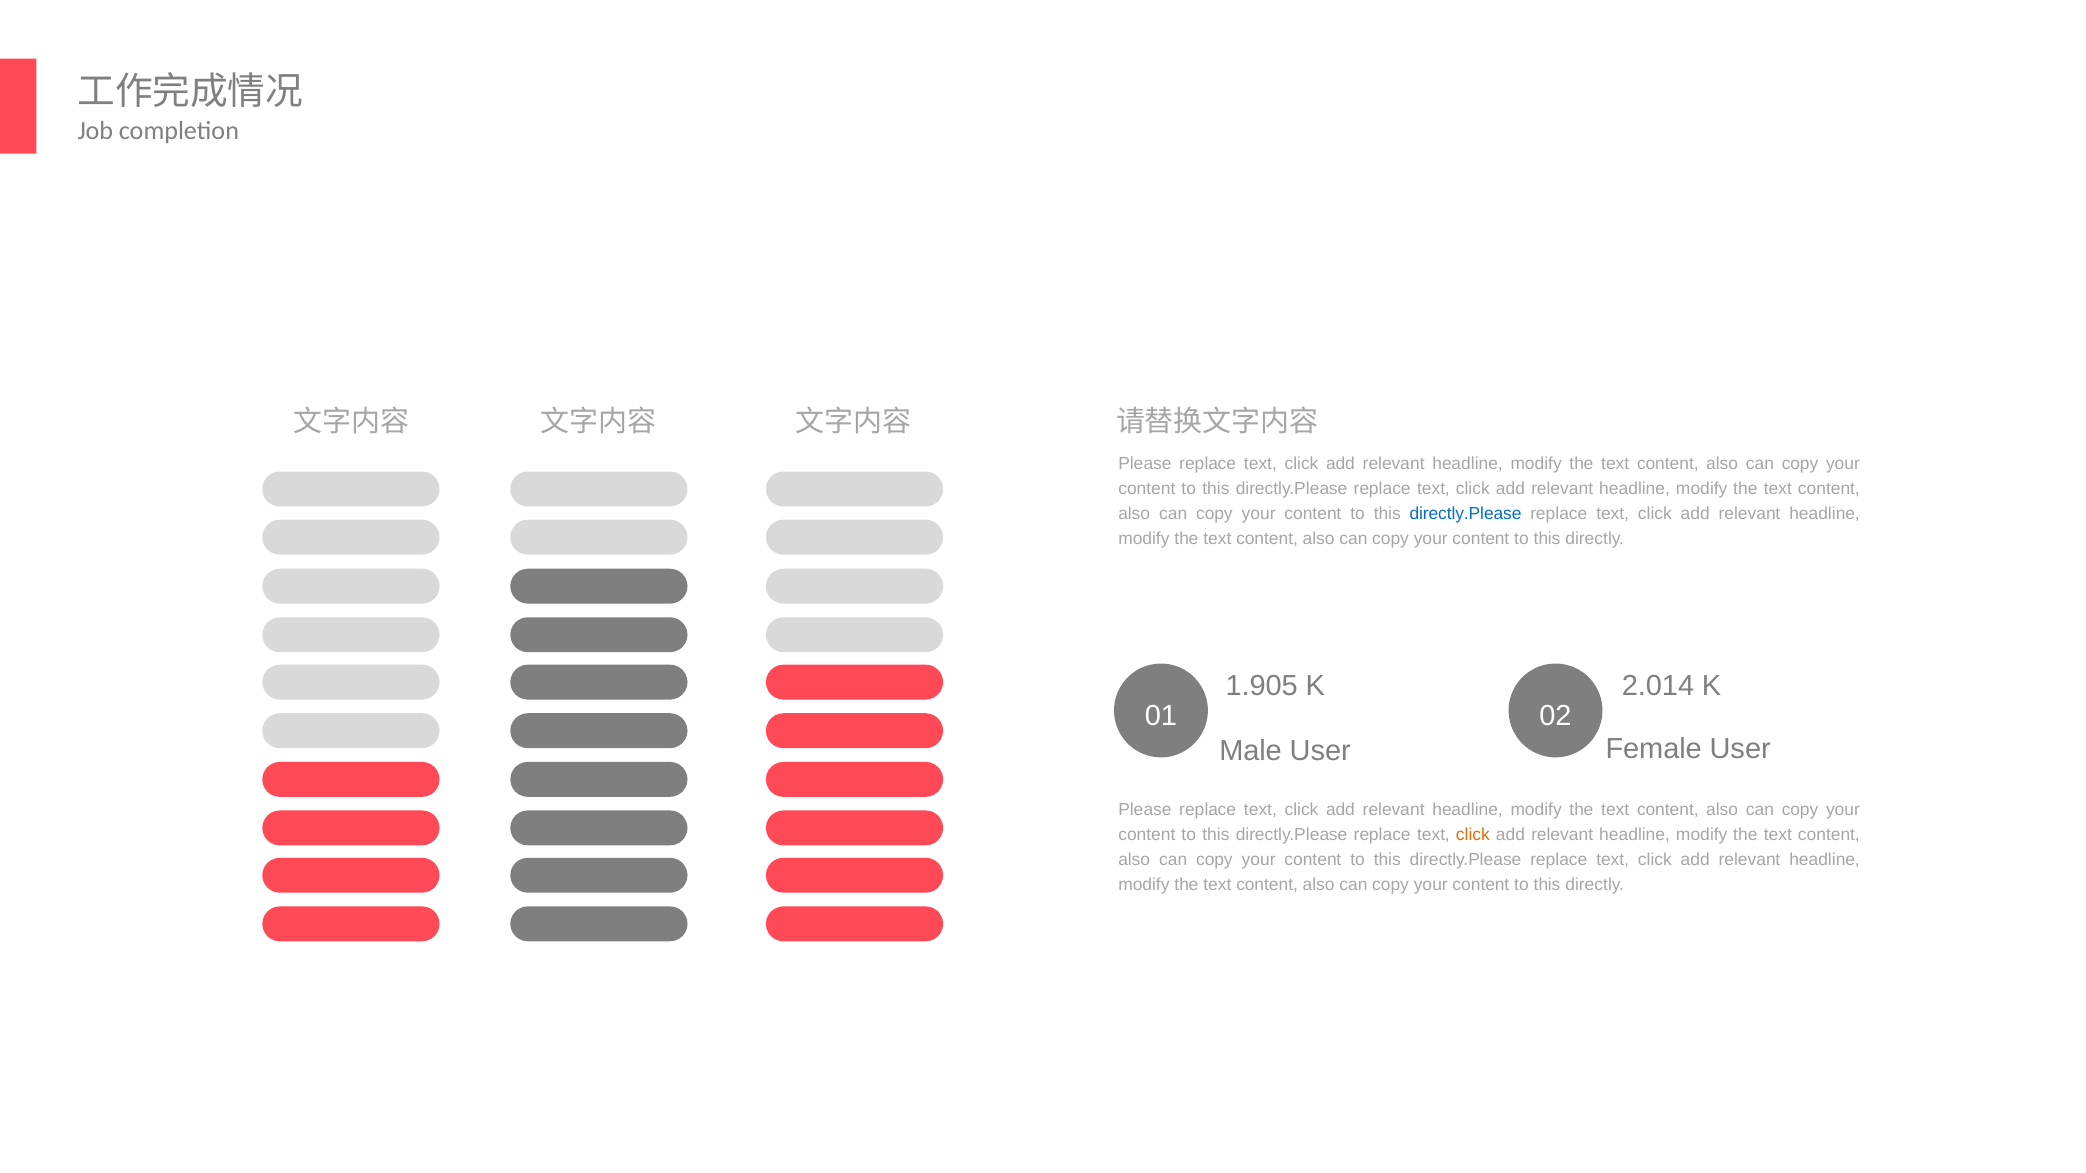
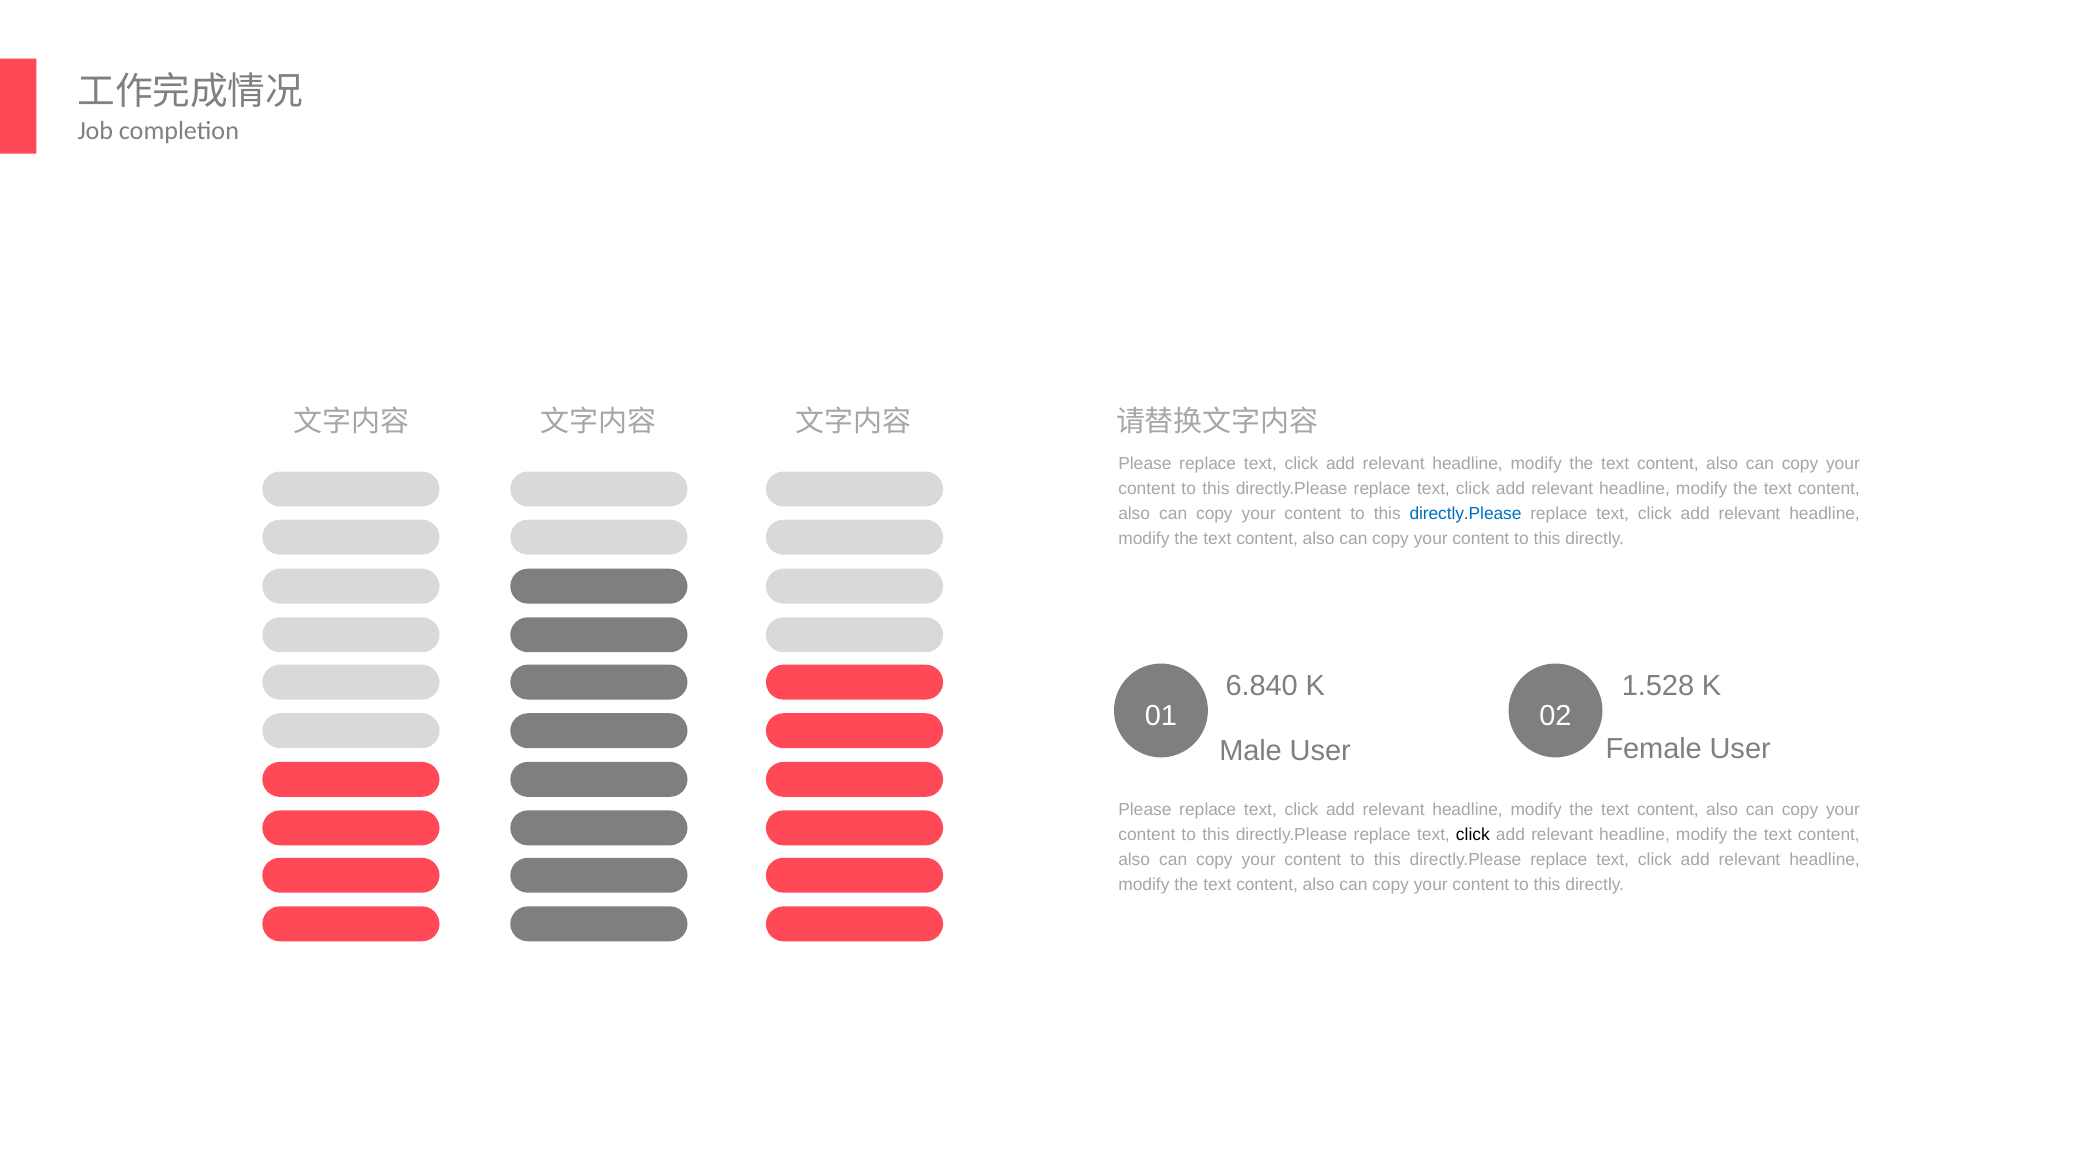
1.905: 1.905 -> 6.840
2.014: 2.014 -> 1.528
click at (1473, 835) colour: orange -> black
